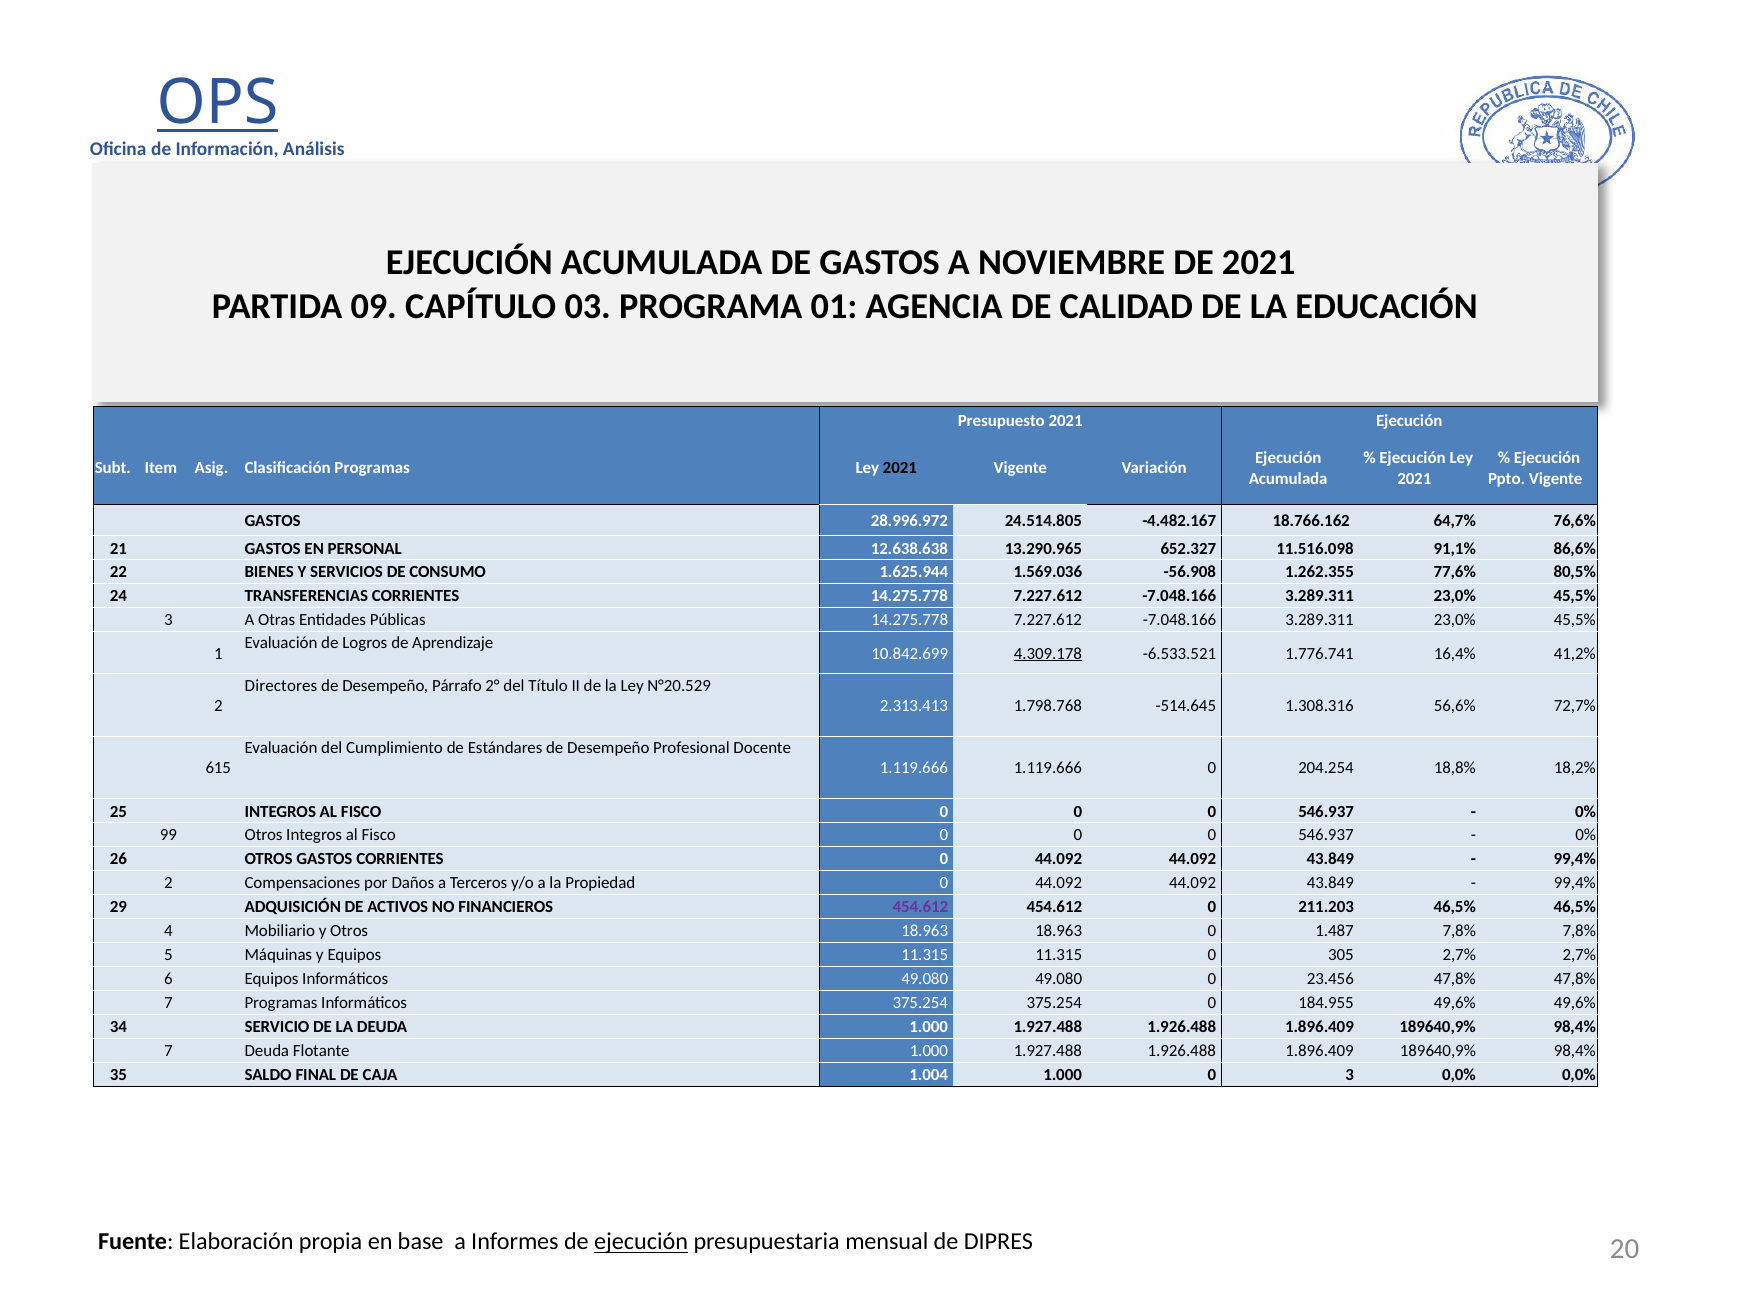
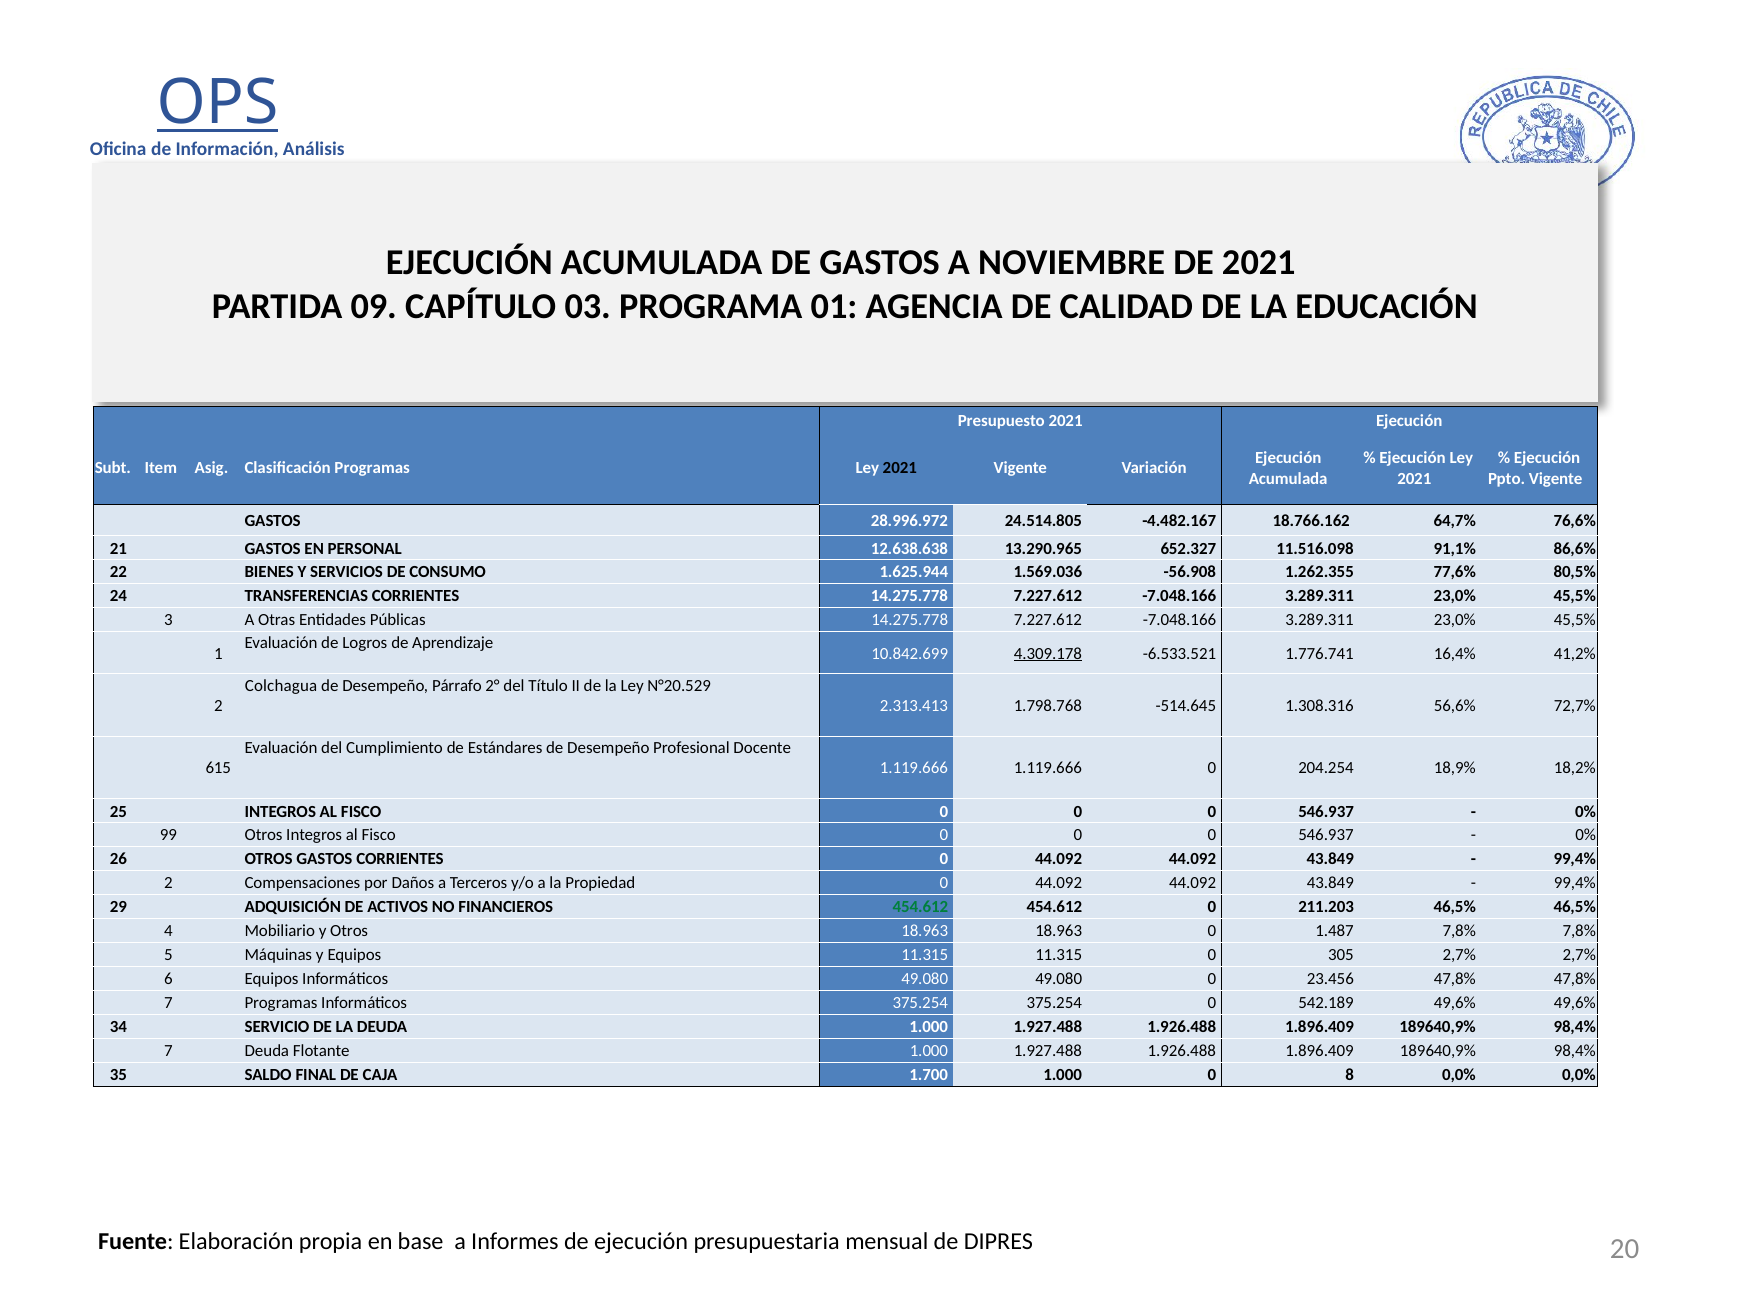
Directores: Directores -> Colchagua
18,8%: 18,8% -> 18,9%
454.612 at (920, 907) colour: purple -> green
184.955: 184.955 -> 542.189
1.004: 1.004 -> 1.700
0 3: 3 -> 8
ejecución at (641, 1242) underline: present -> none
